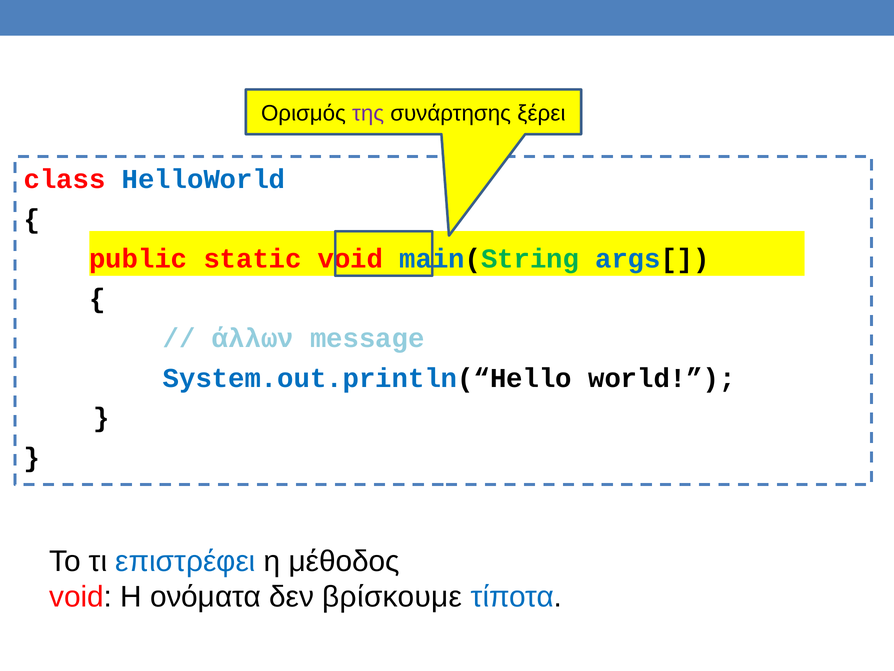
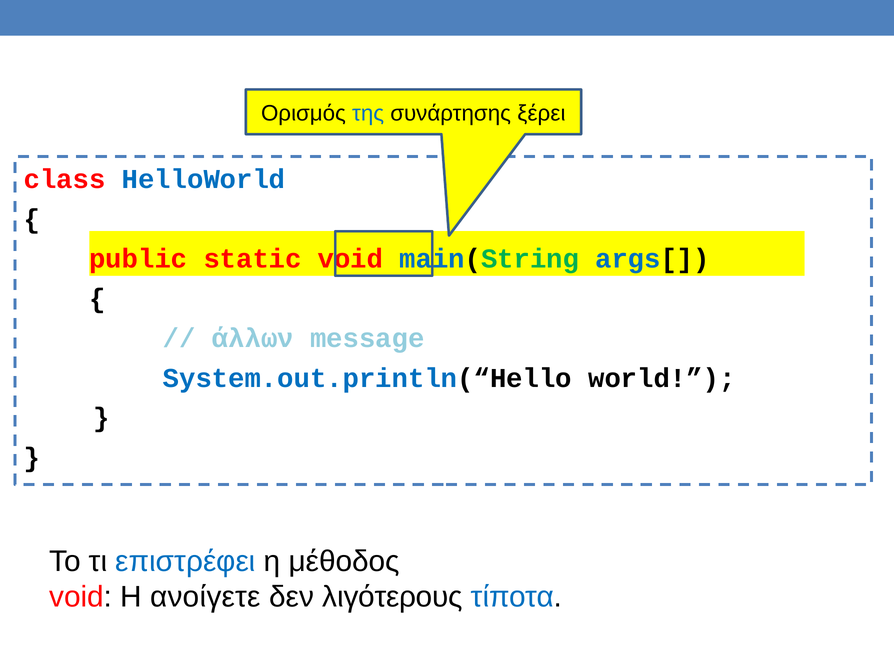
της colour: purple -> blue
ονόματα: ονόματα -> ανοίγετε
βρίσκουμε: βρίσκουμε -> λιγότερους
